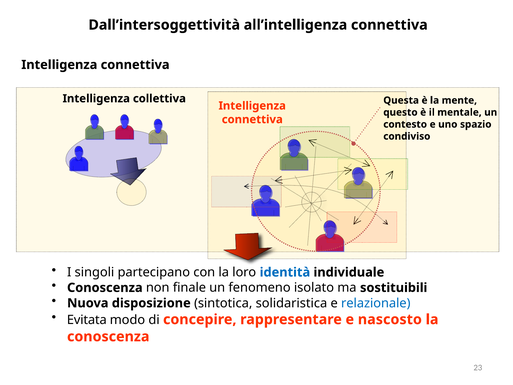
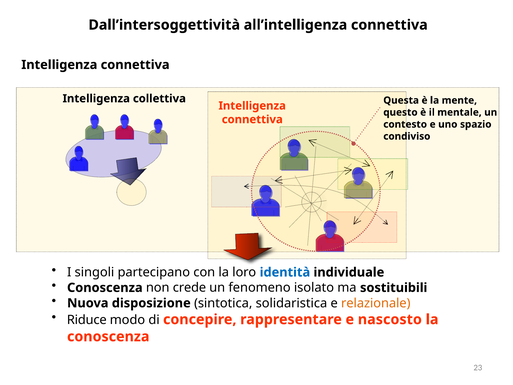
finale: finale -> crede
relazionale colour: blue -> orange
Evitata: Evitata -> Riduce
